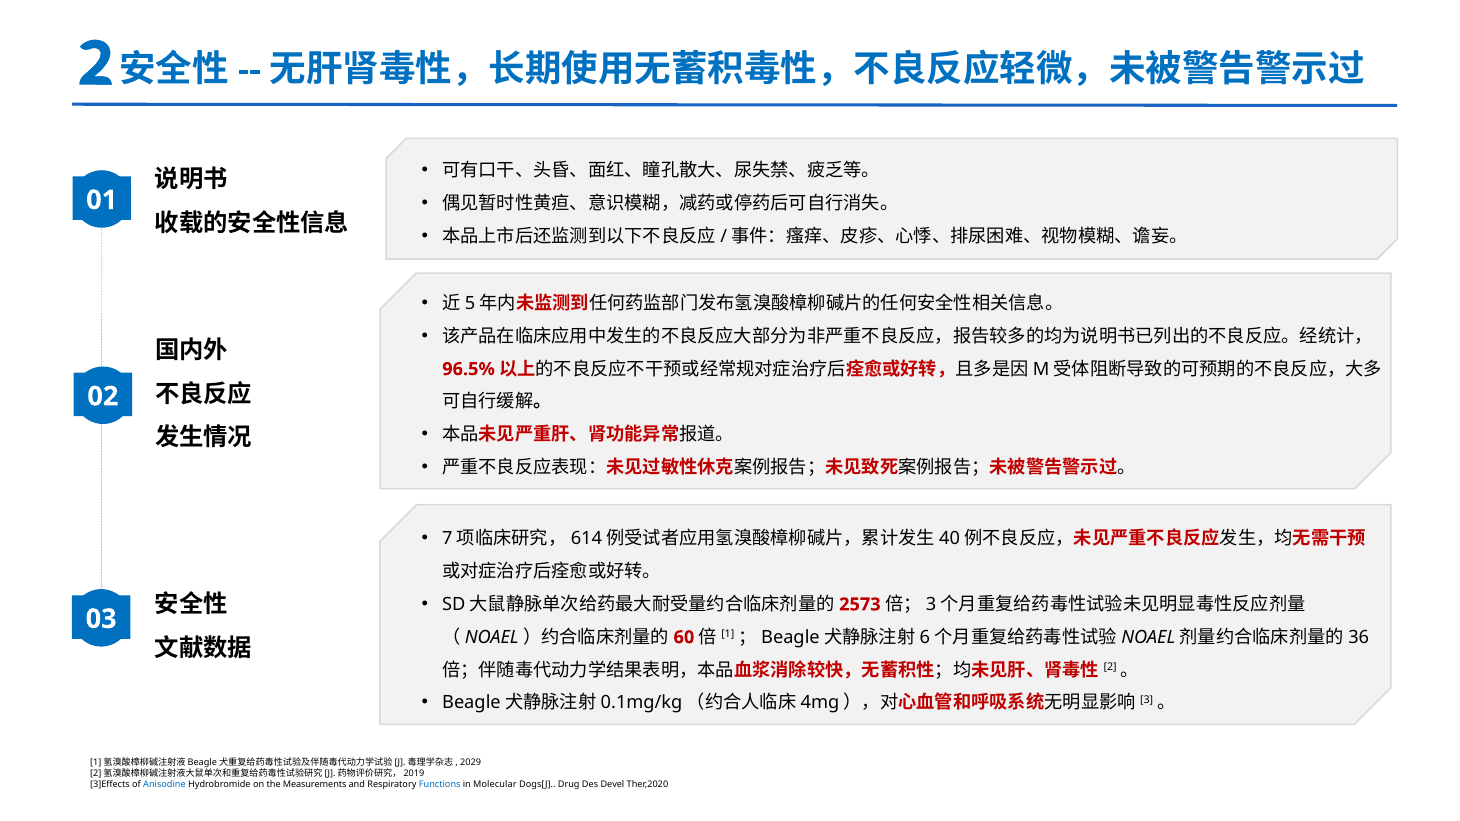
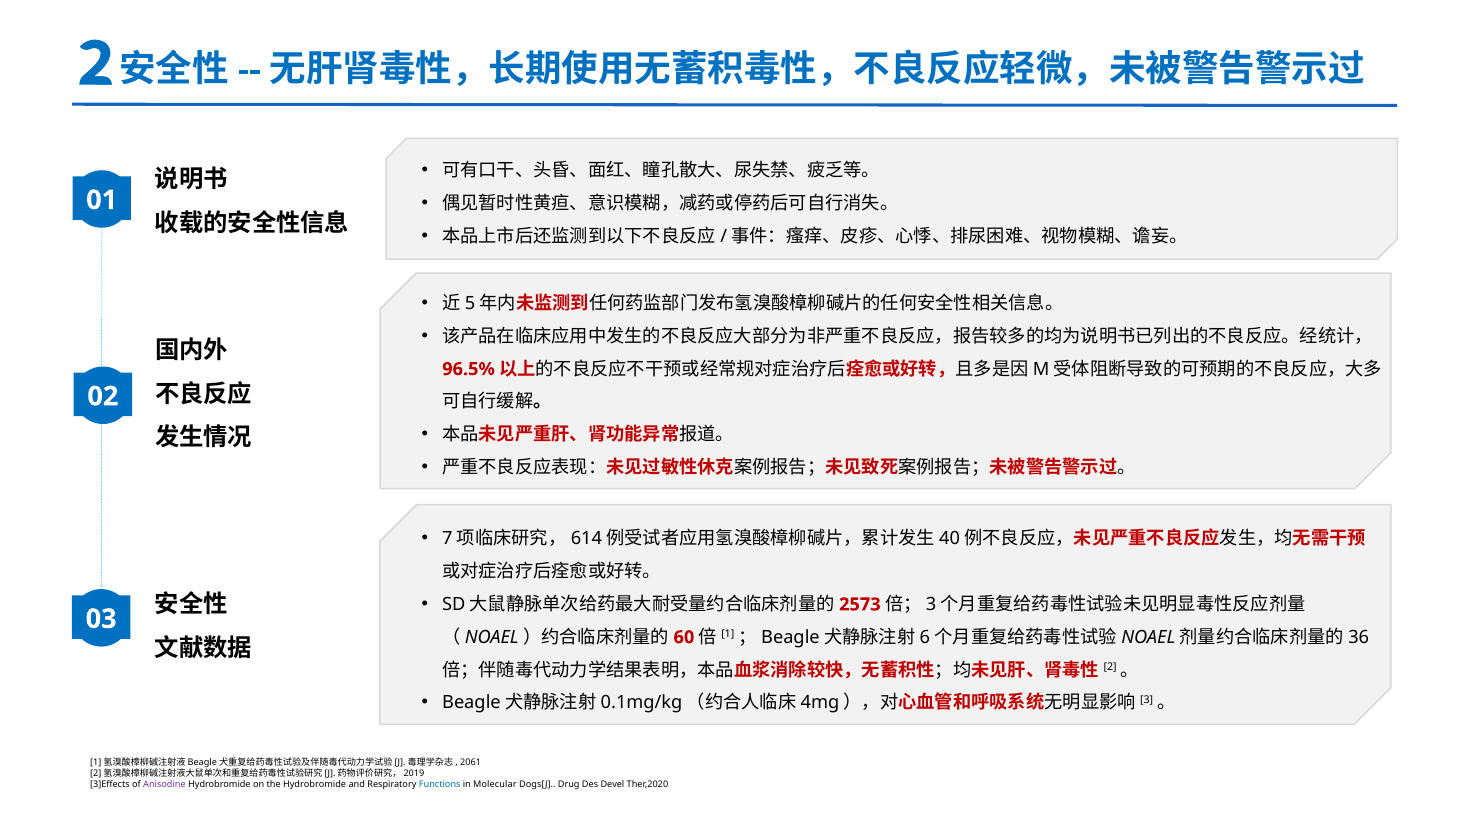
2029: 2029 -> 2061
Anisodine colour: blue -> purple
the Measurements: Measurements -> Hydrobromide
